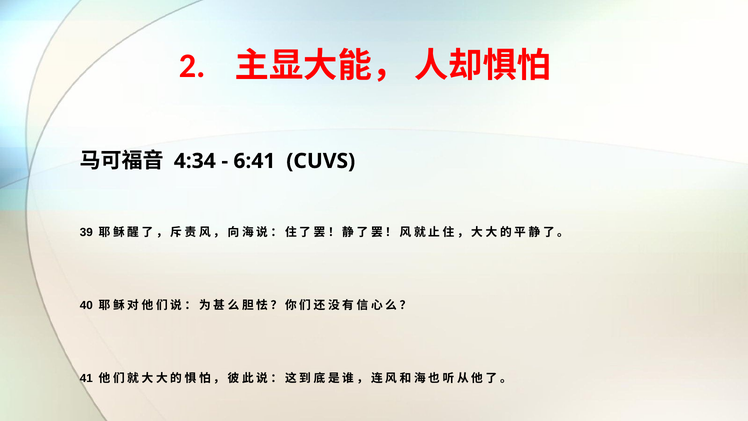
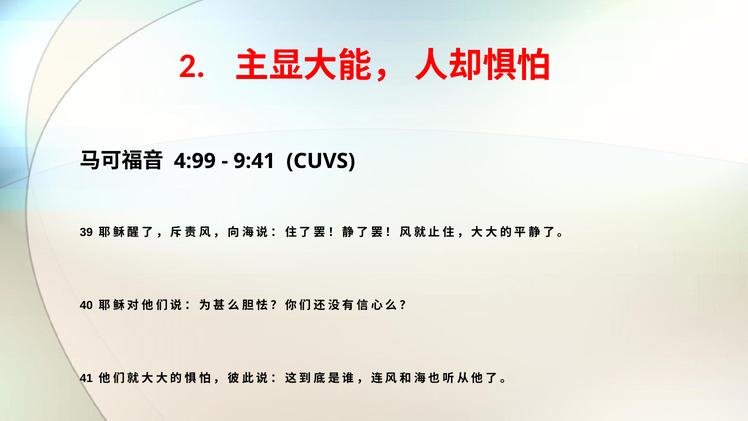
4:34: 4:34 -> 4:99
6:41: 6:41 -> 9:41
